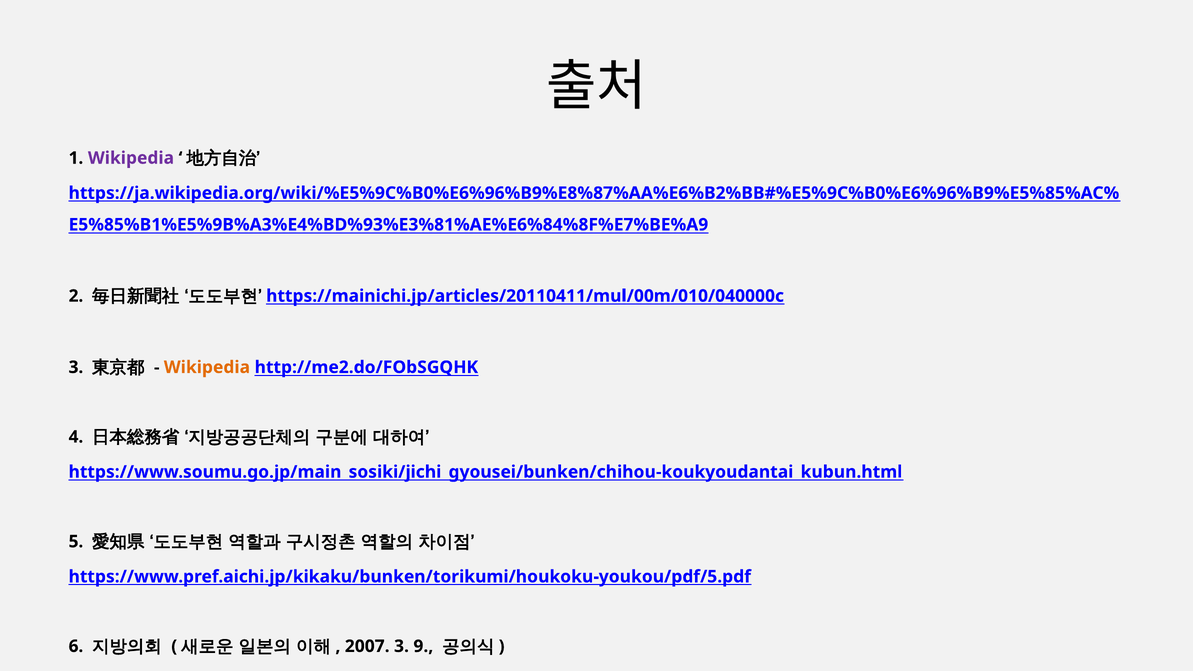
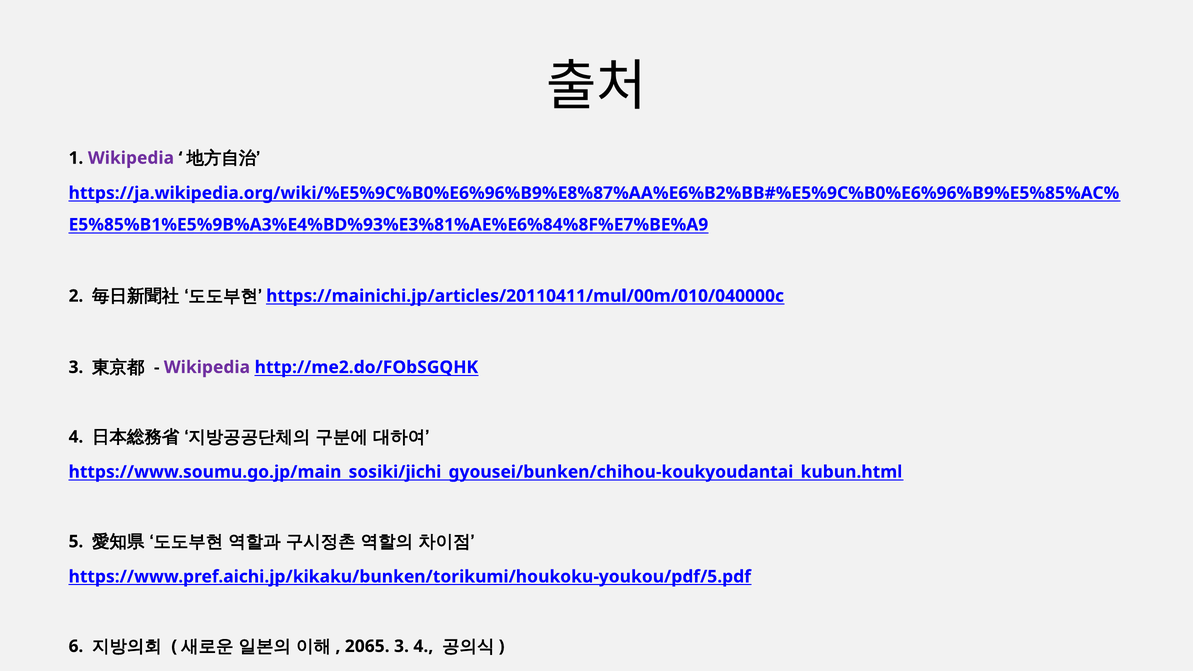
Wikipedia at (207, 367) colour: orange -> purple
2007: 2007 -> 2065
3 9: 9 -> 4
